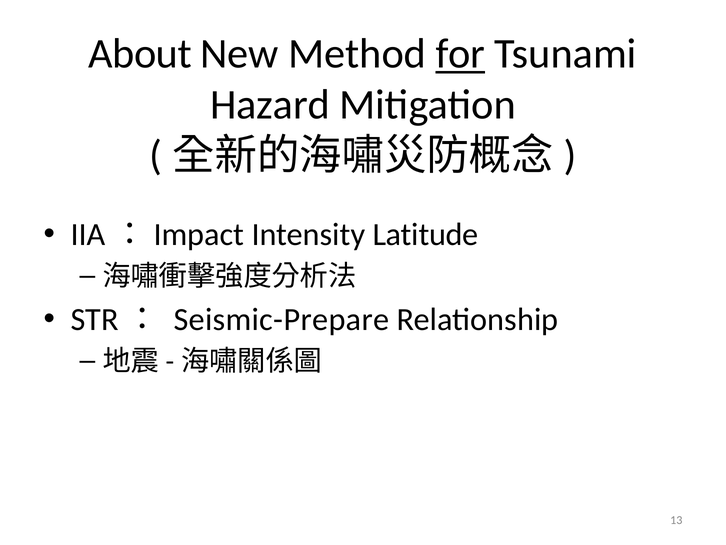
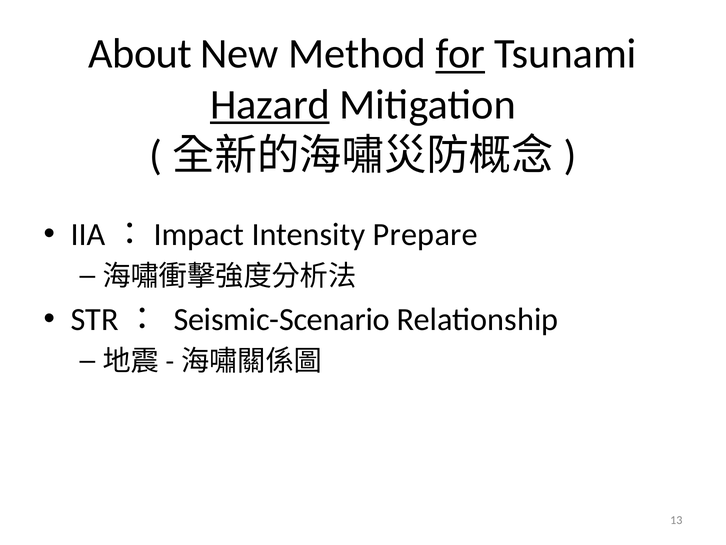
Hazard underline: none -> present
Latitude: Latitude -> Prepare
Seismic-Prepare: Seismic-Prepare -> Seismic-Scenario
